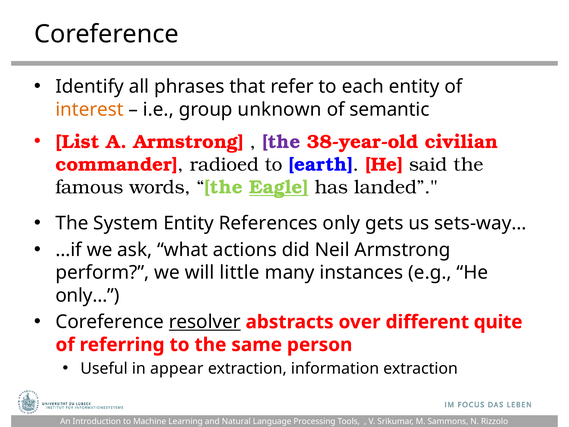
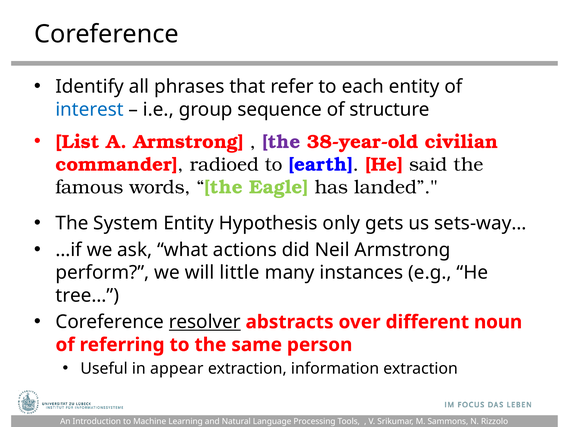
interest colour: orange -> blue
unknown: unknown -> sequence
semantic: semantic -> structure
Eagle underline: present -> none
References: References -> Hypothesis
only…: only… -> tree…
quite: quite -> noun
